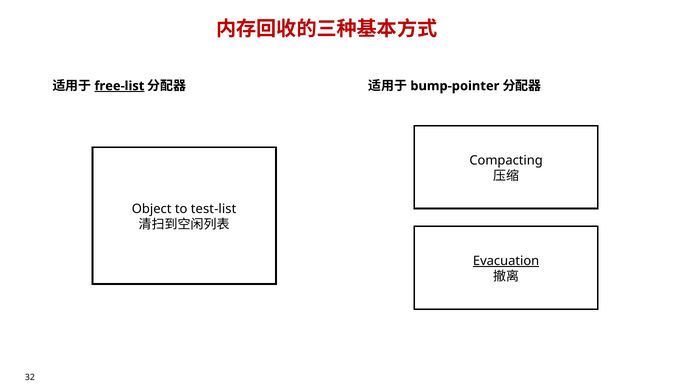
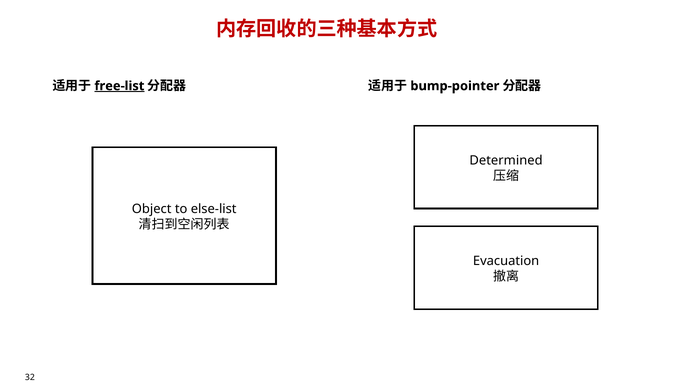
Compacting: Compacting -> Determined
test-list: test-list -> else-list
Evacuation underline: present -> none
